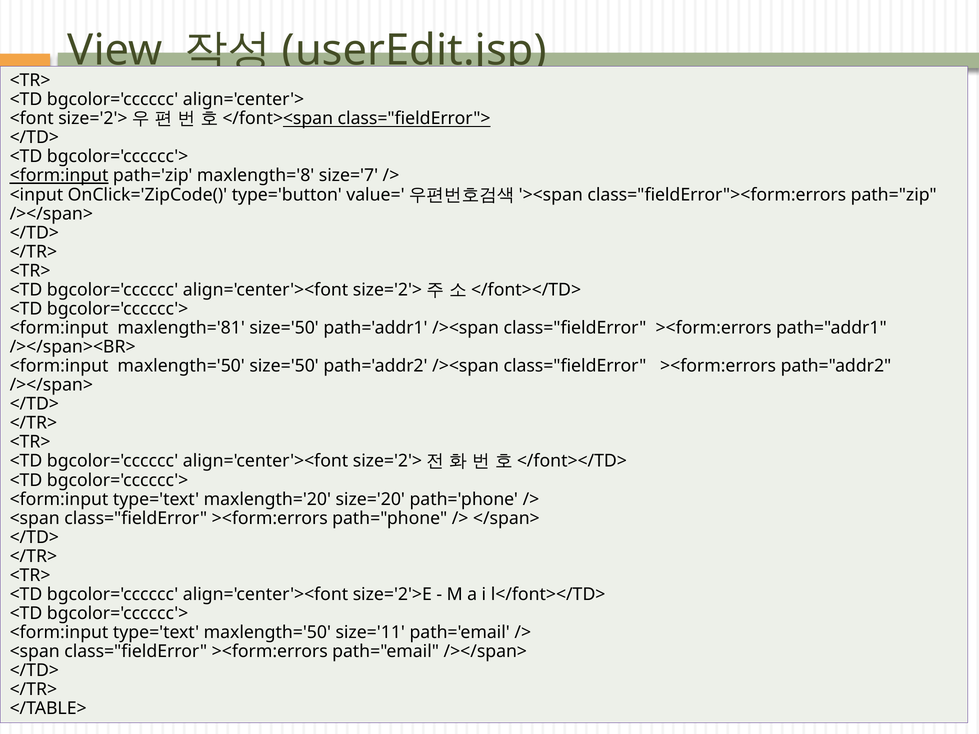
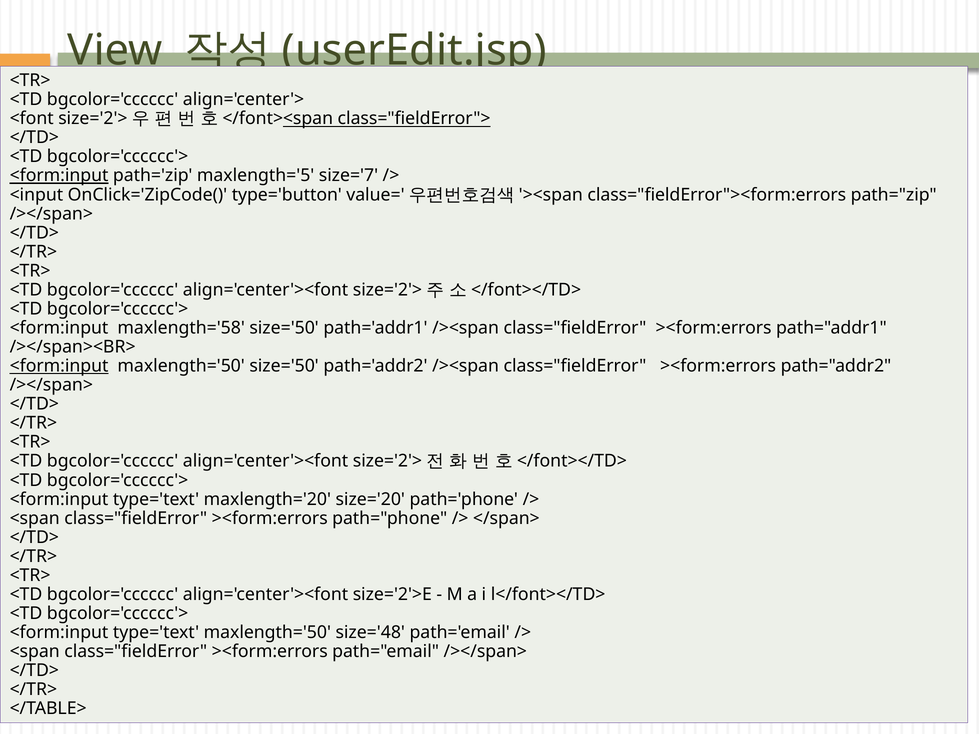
maxlength='8: maxlength='8 -> maxlength='5
maxlength='81: maxlength='81 -> maxlength='58
<form:input at (59, 366) underline: none -> present
size='11: size='11 -> size='48
